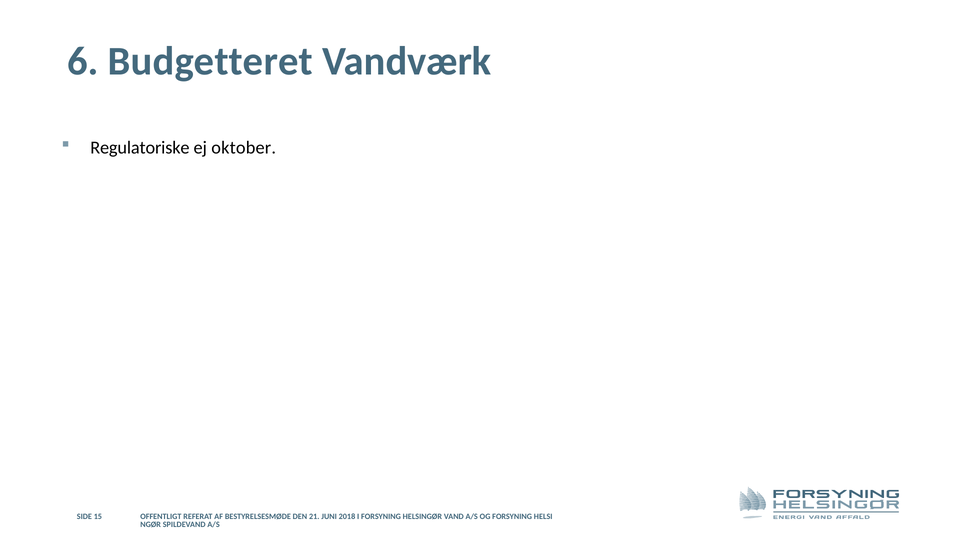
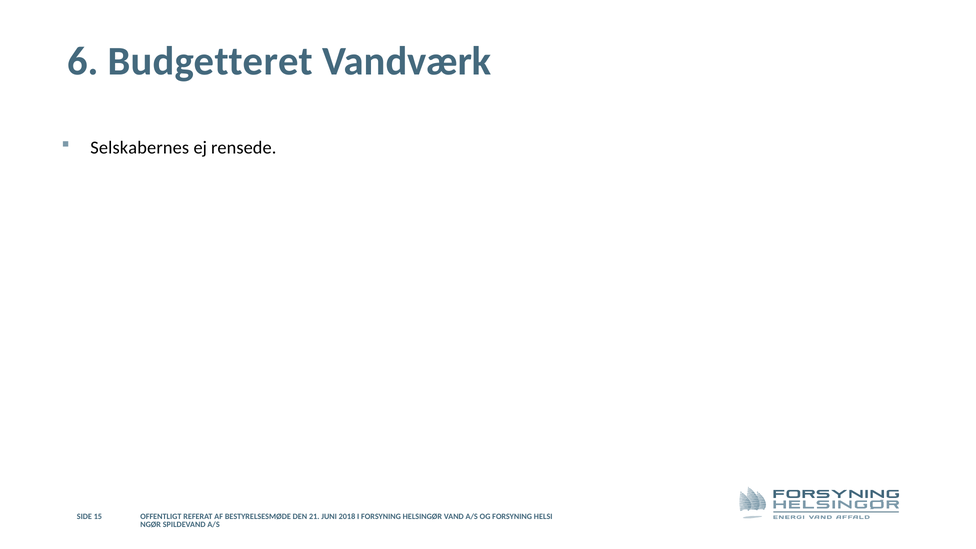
Regulatoriske: Regulatoriske -> Selskabernes
oktober: oktober -> rensede
